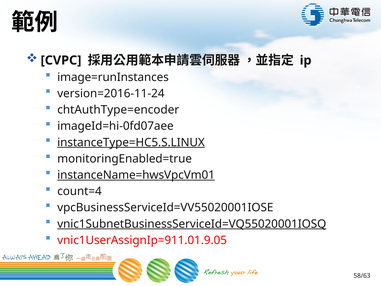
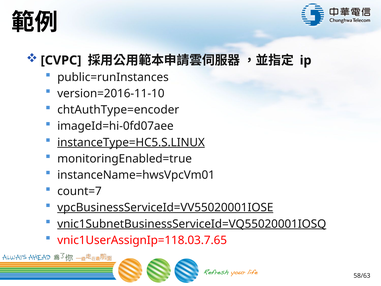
image=runInstances: image=runInstances -> public=runInstances
version=2016-11-24: version=2016-11-24 -> version=2016-11-10
instanceName=hwsVpcVm01 underline: present -> none
count=4: count=4 -> count=7
vpcBusinessServiceId=VV55020001IOSE underline: none -> present
vnic1UserAssignIp=911.01.9.05: vnic1UserAssignIp=911.01.9.05 -> vnic1UserAssignIp=118.03.7.65
